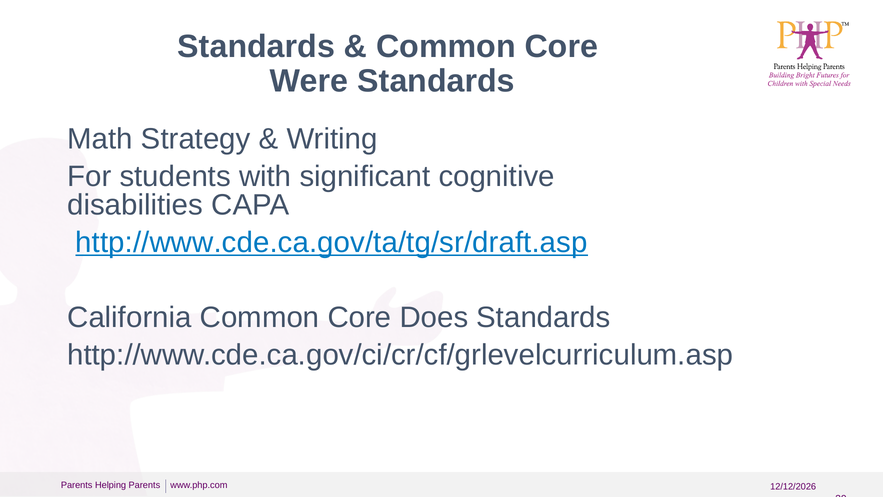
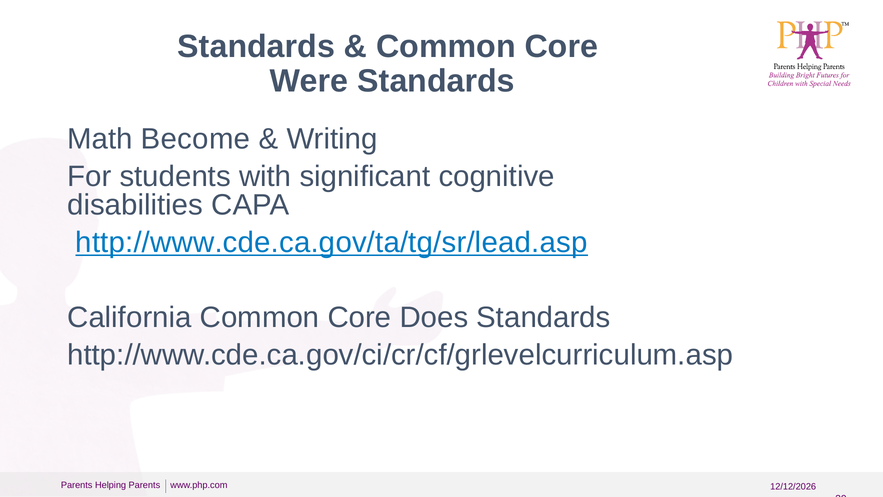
Strategy: Strategy -> Become
http://www.cde.ca.gov/ta/tg/sr/draft.asp: http://www.cde.ca.gov/ta/tg/sr/draft.asp -> http://www.cde.ca.gov/ta/tg/sr/lead.asp
